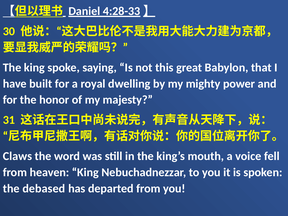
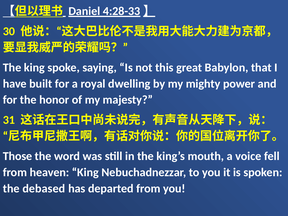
Claws: Claws -> Those
